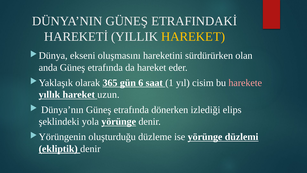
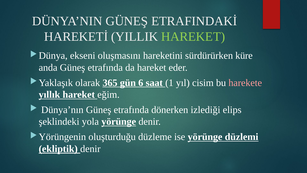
HAREKET at (193, 36) colour: yellow -> light green
olan: olan -> küre
uzun: uzun -> eğim
